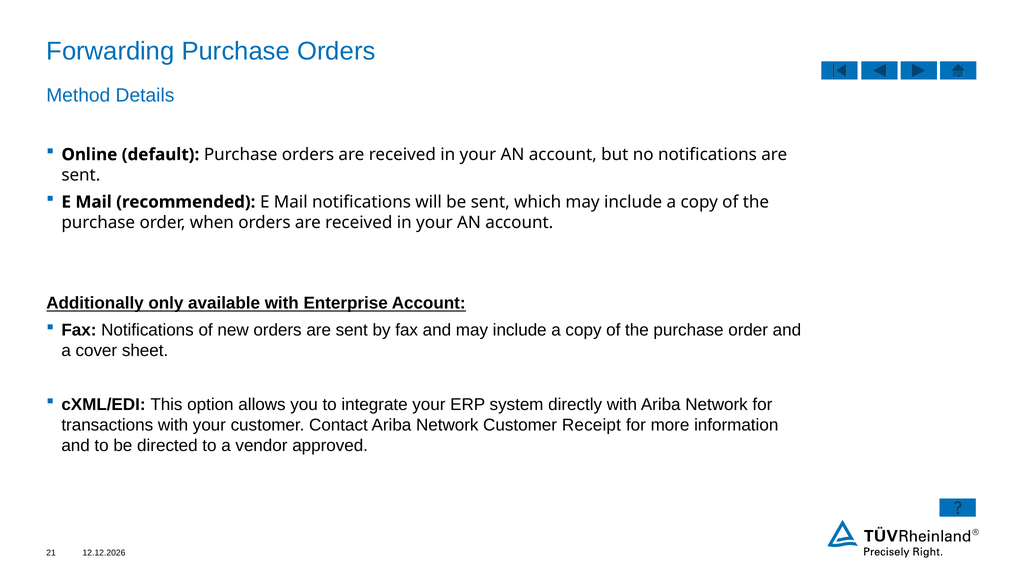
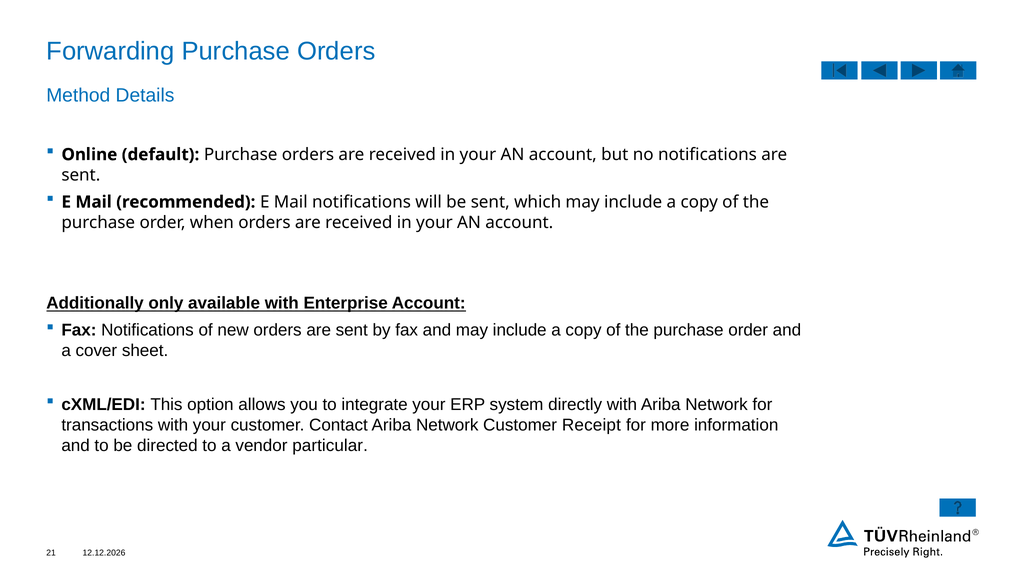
approved: approved -> particular
